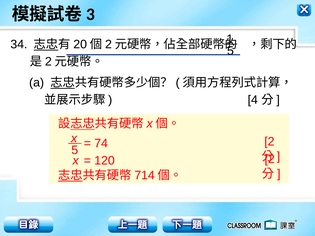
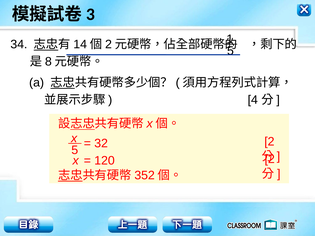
20: 20 -> 14
2 at (48, 62): 2 -> 8
74: 74 -> 32
714: 714 -> 352
